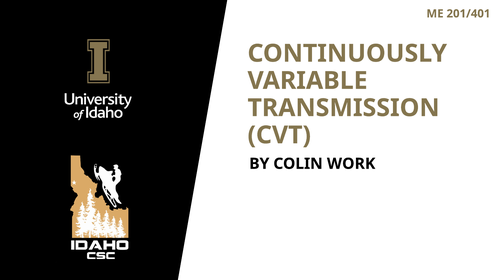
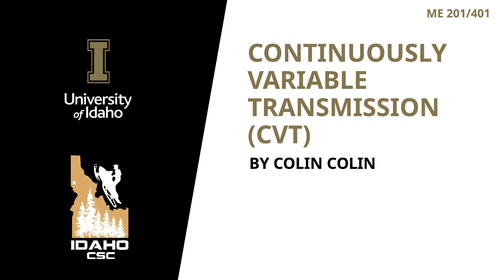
COLIN WORK: WORK -> COLIN
